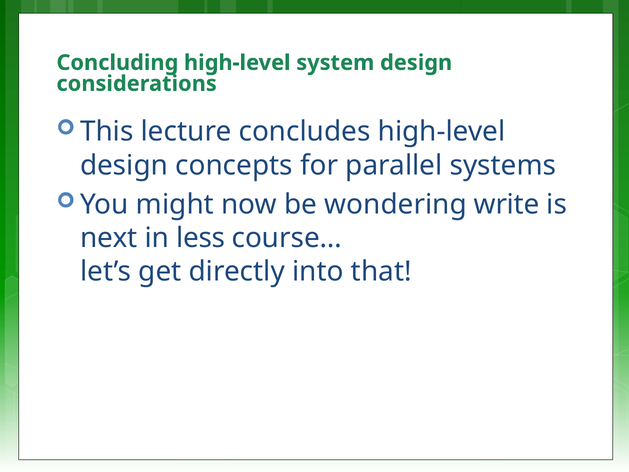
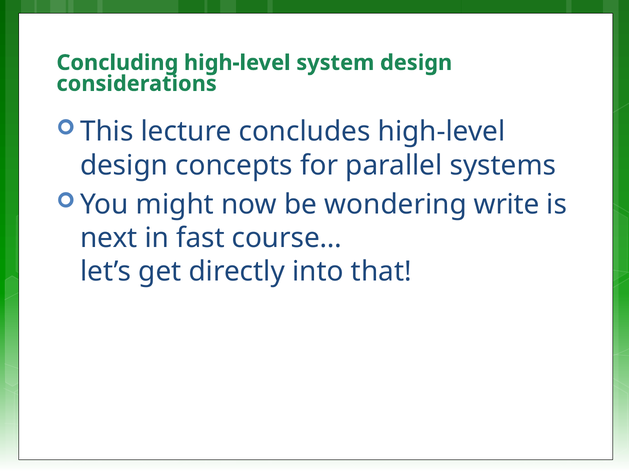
less: less -> fast
